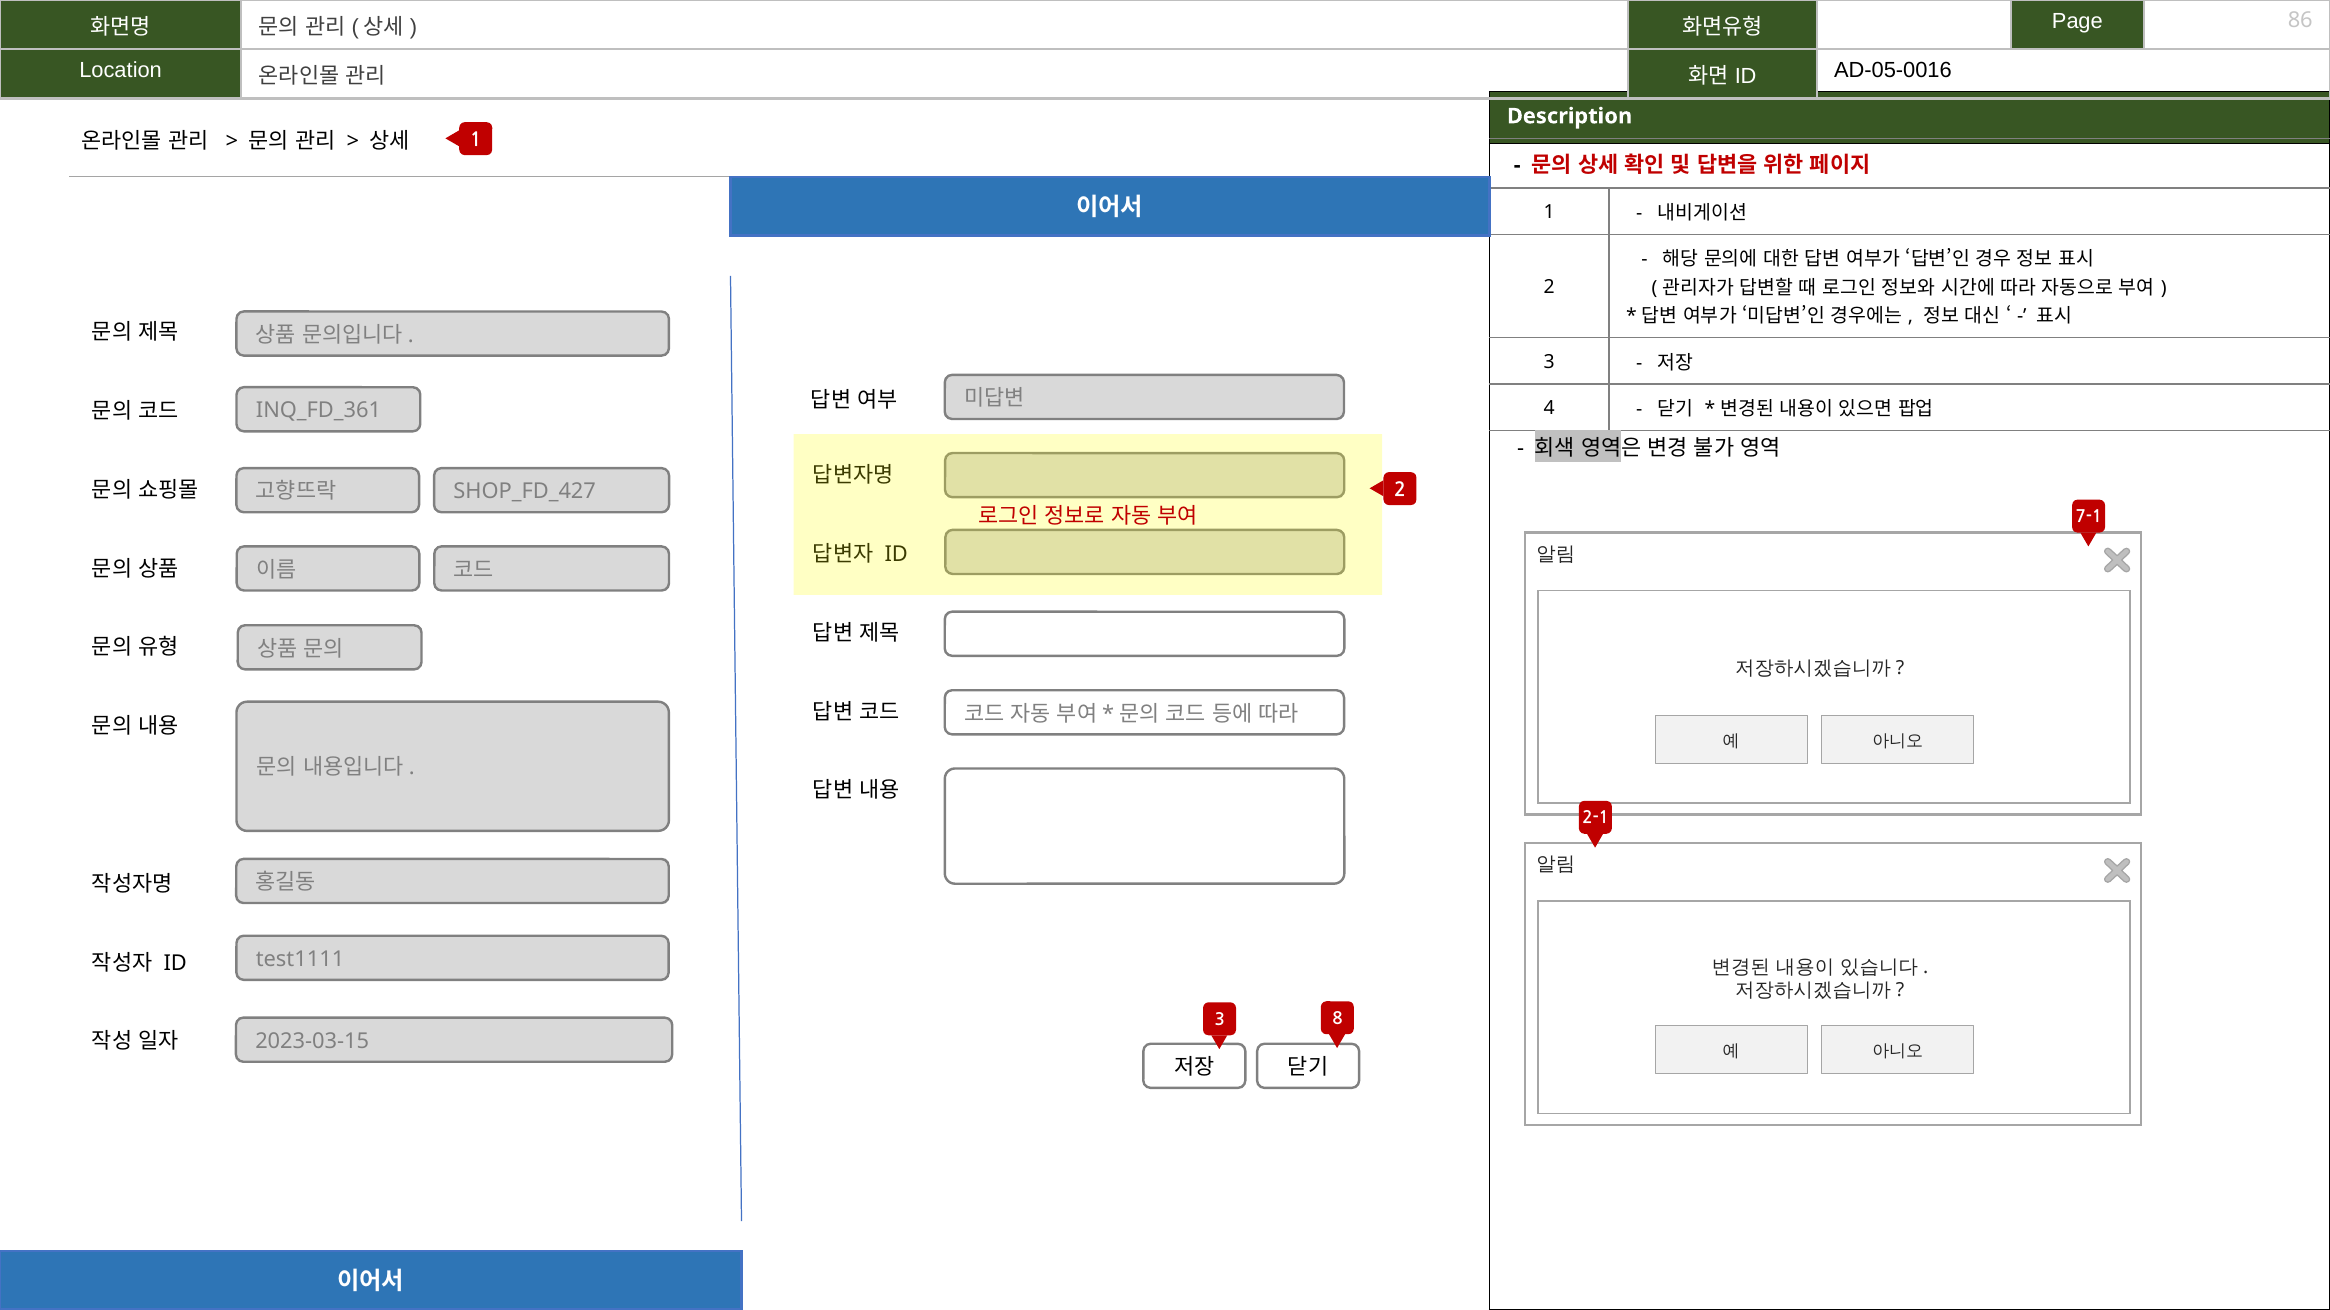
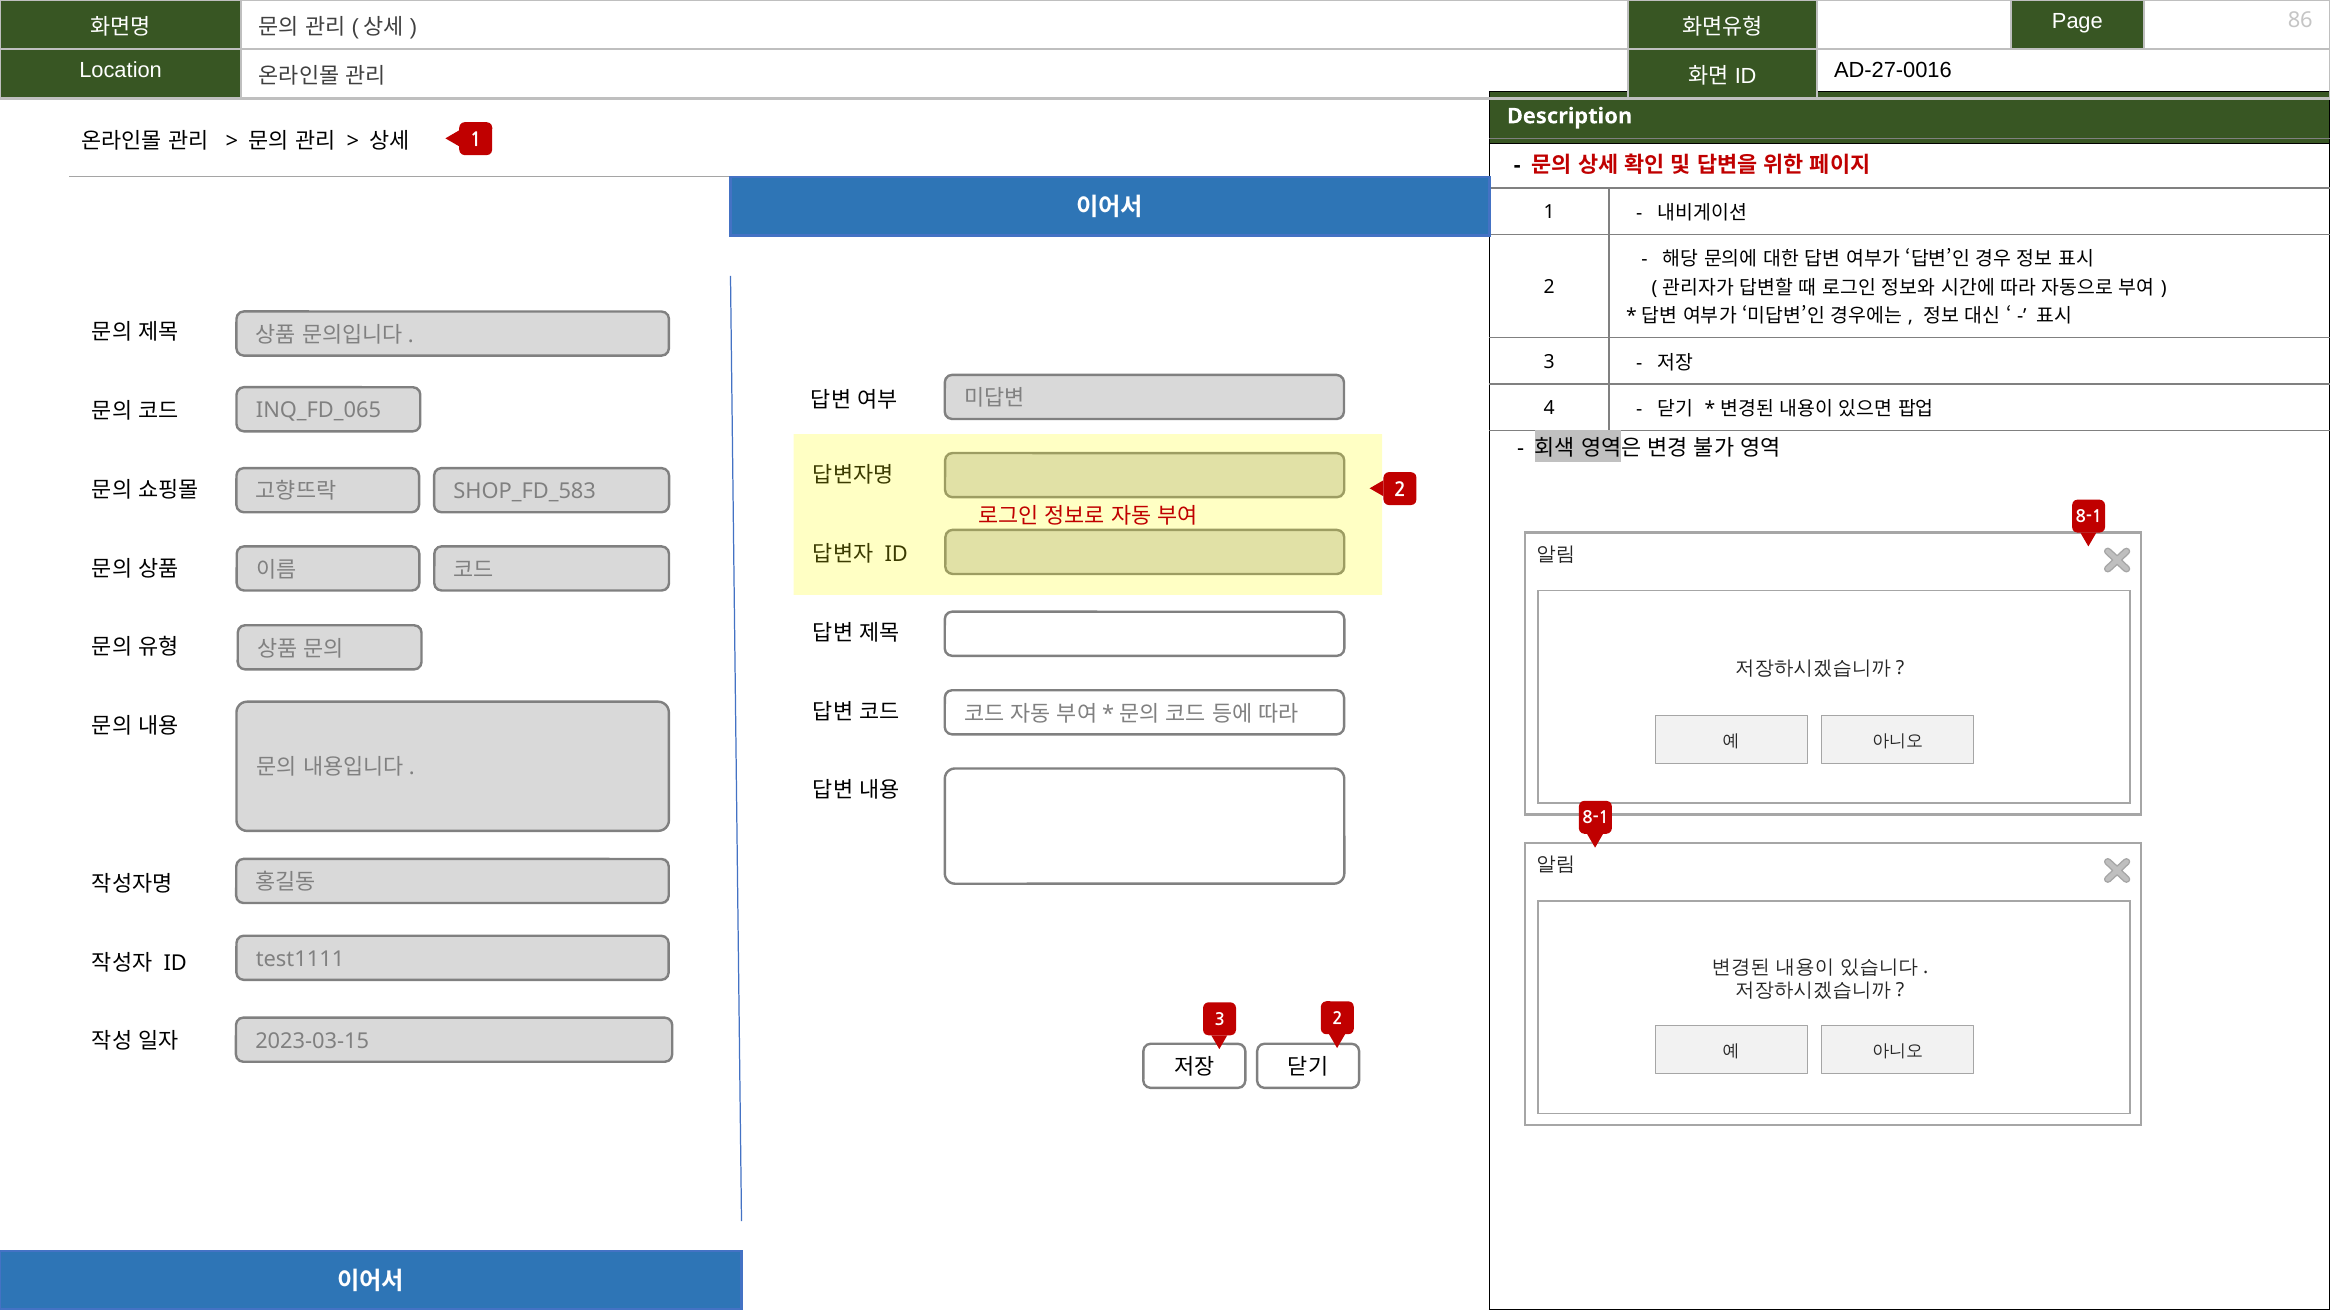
AD-05-0016: AD-05-0016 -> AD-27-0016
INQ_FD_361: INQ_FD_361 -> INQ_FD_065
SHOP_FD_427: SHOP_FD_427 -> SHOP_FD_583
7-1 at (2089, 517): 7-1 -> 8-1
2-1 at (1596, 819): 2-1 -> 8-1
3 8: 8 -> 2
